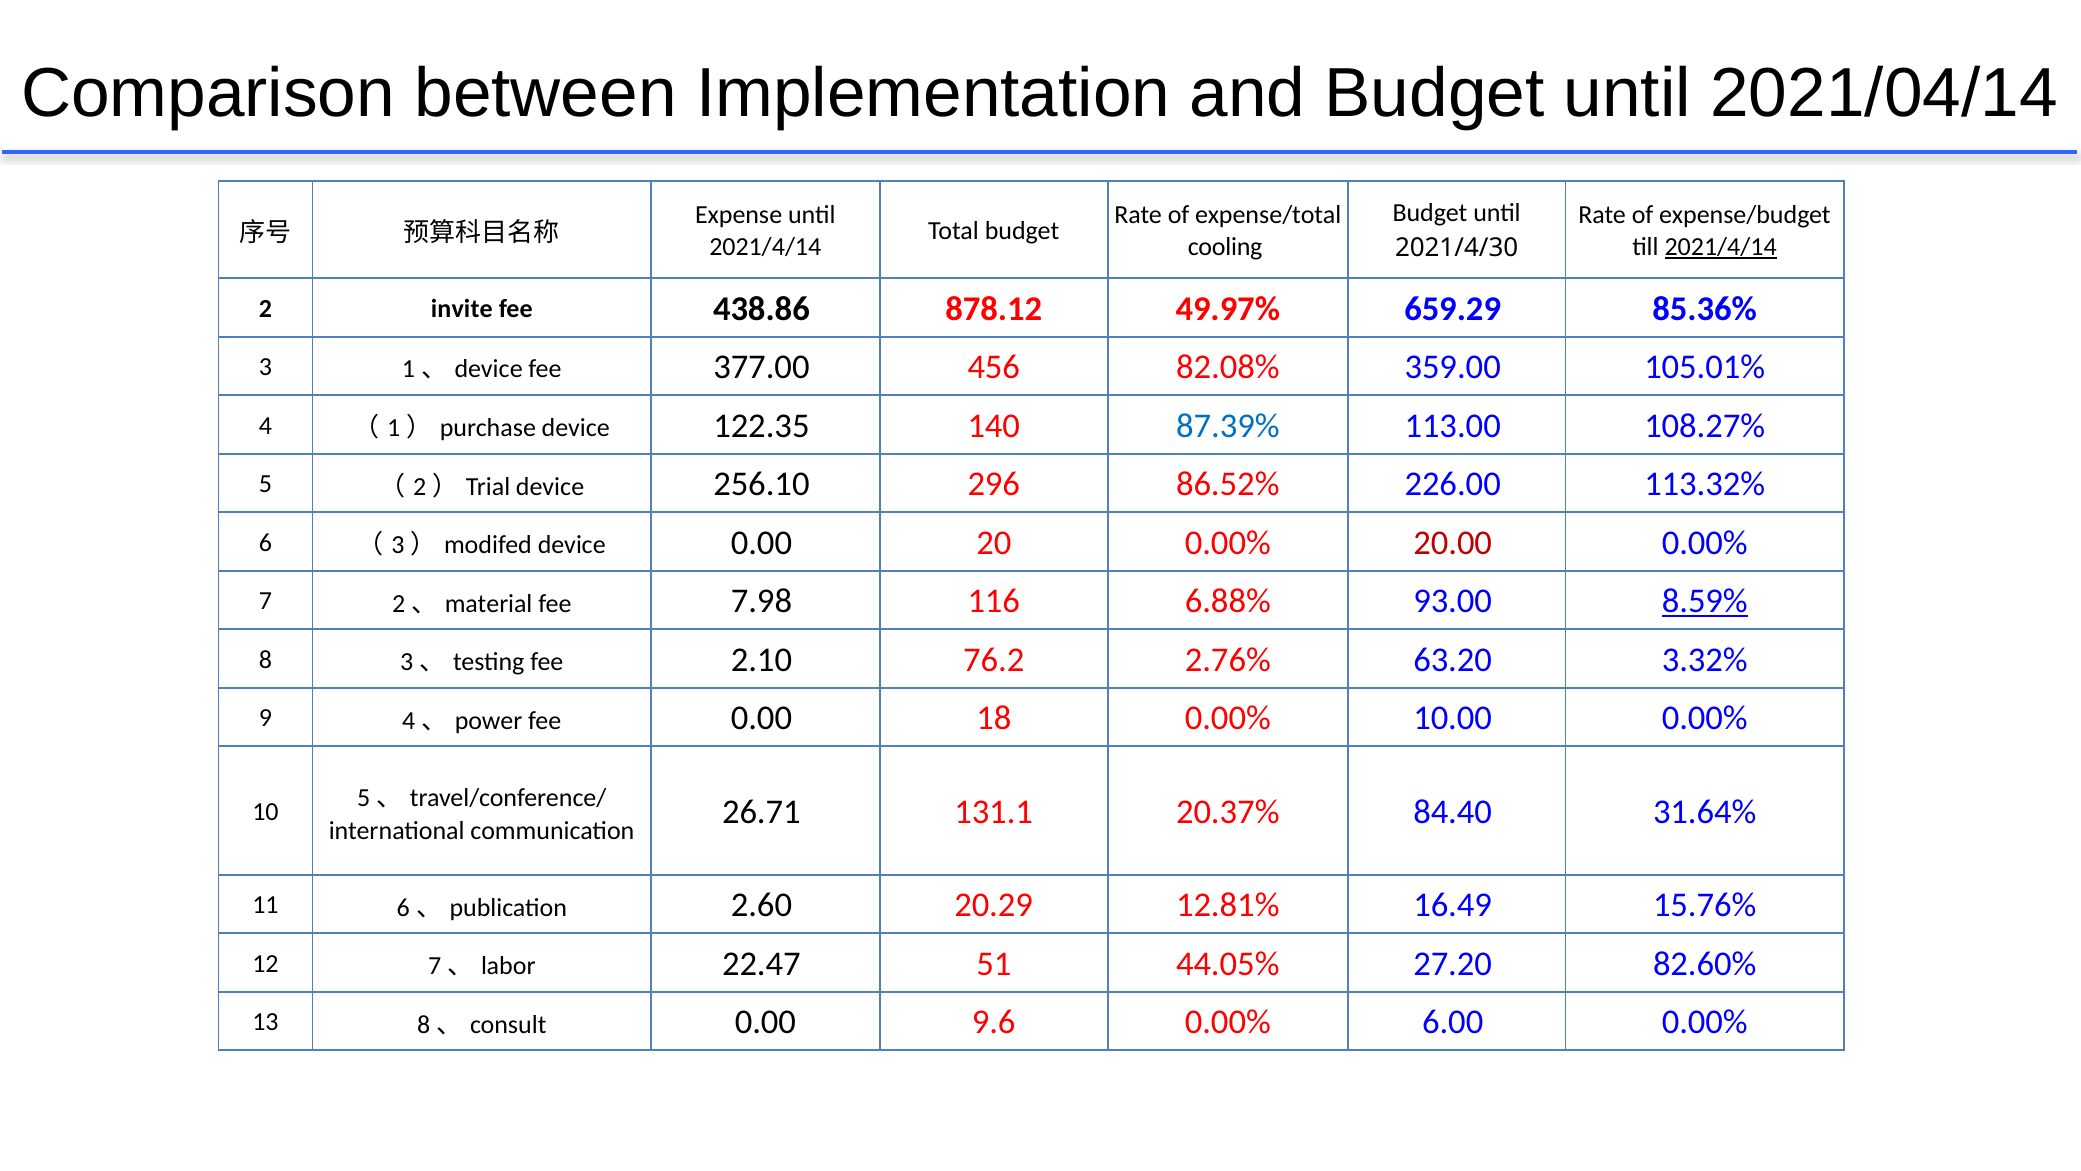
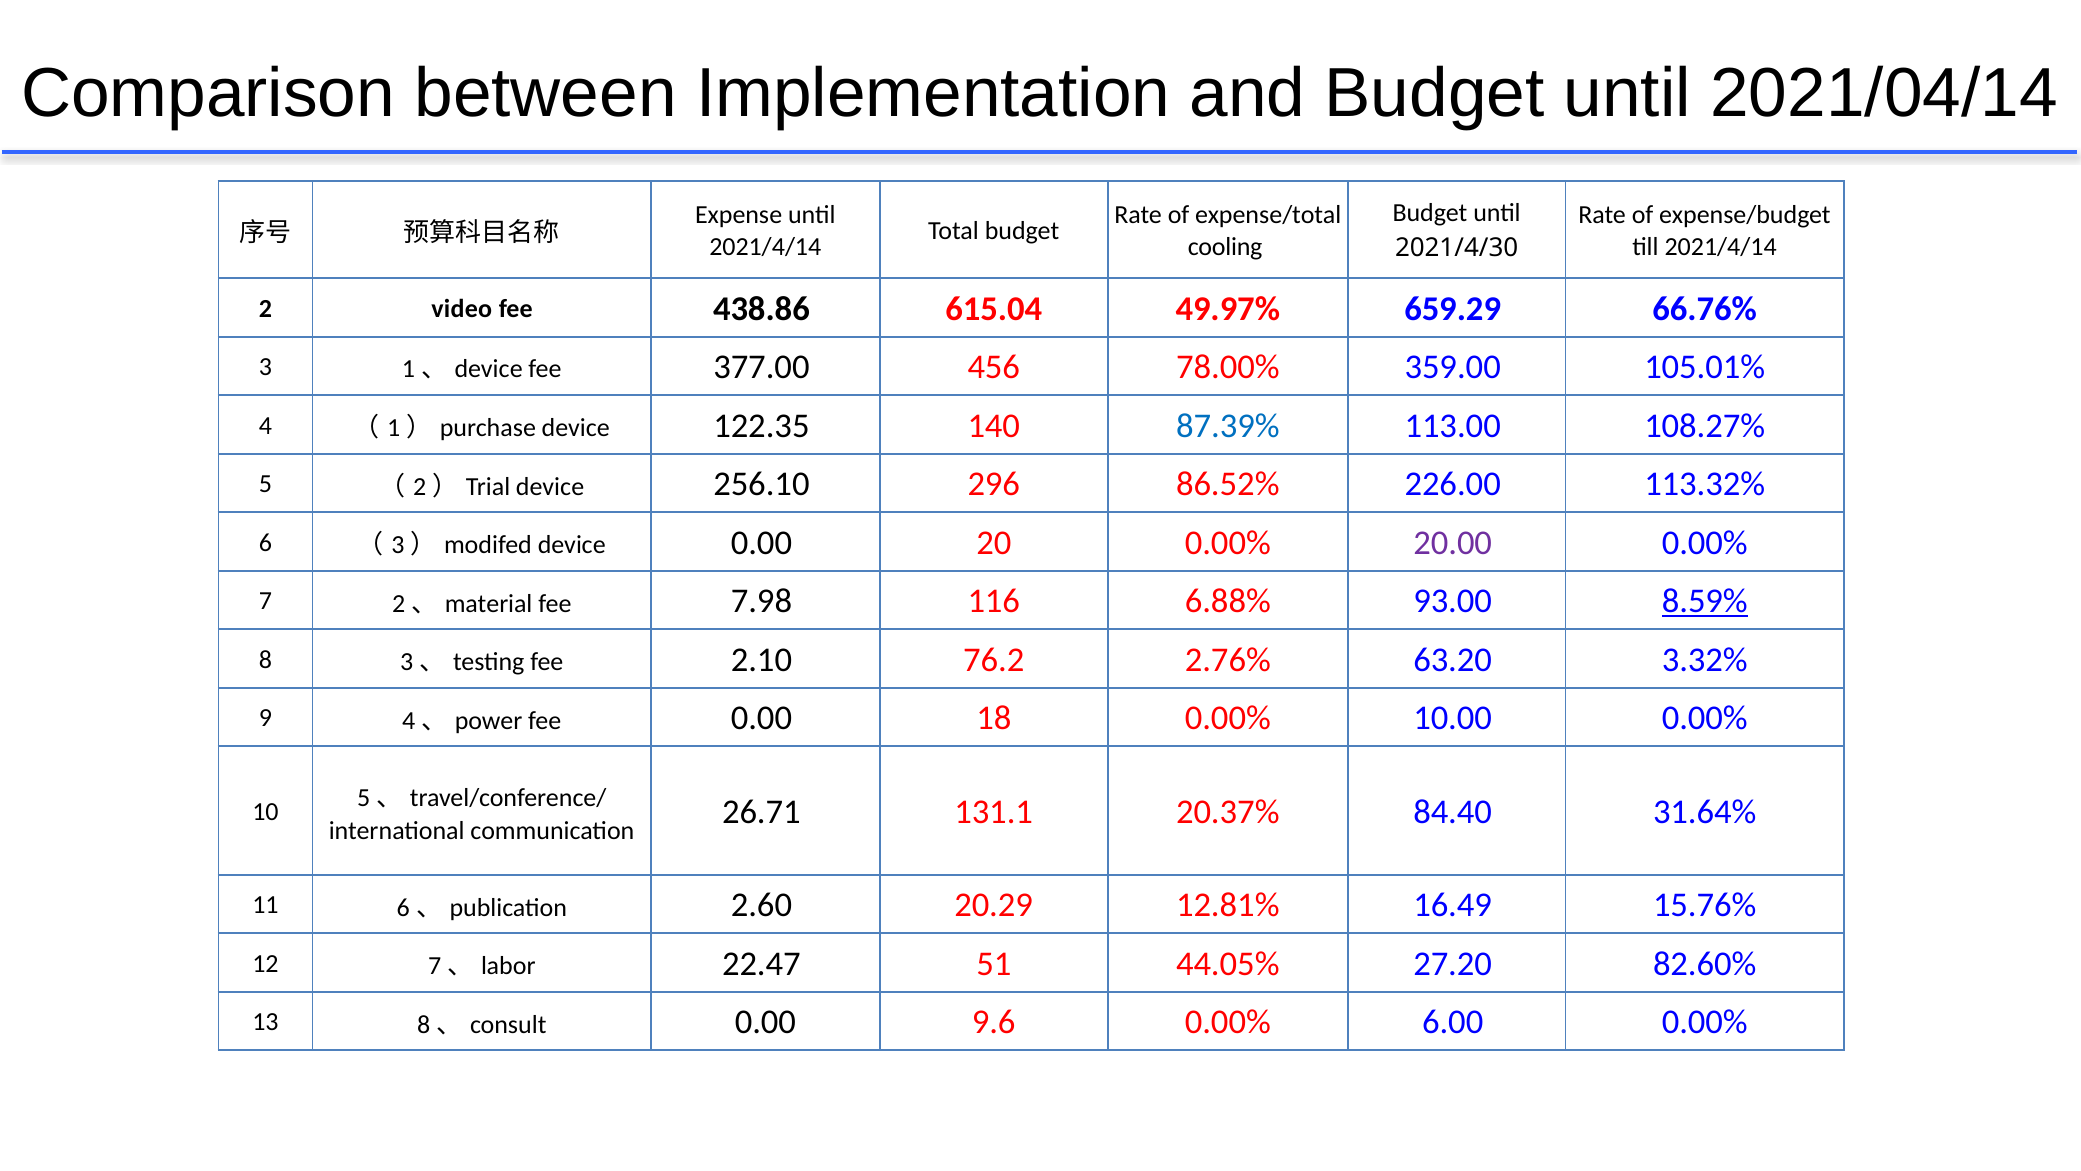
2021/4/14 at (1721, 247) underline: present -> none
invite: invite -> video
878.12: 878.12 -> 615.04
85.36%: 85.36% -> 66.76%
82.08%: 82.08% -> 78.00%
20.00 colour: red -> purple
